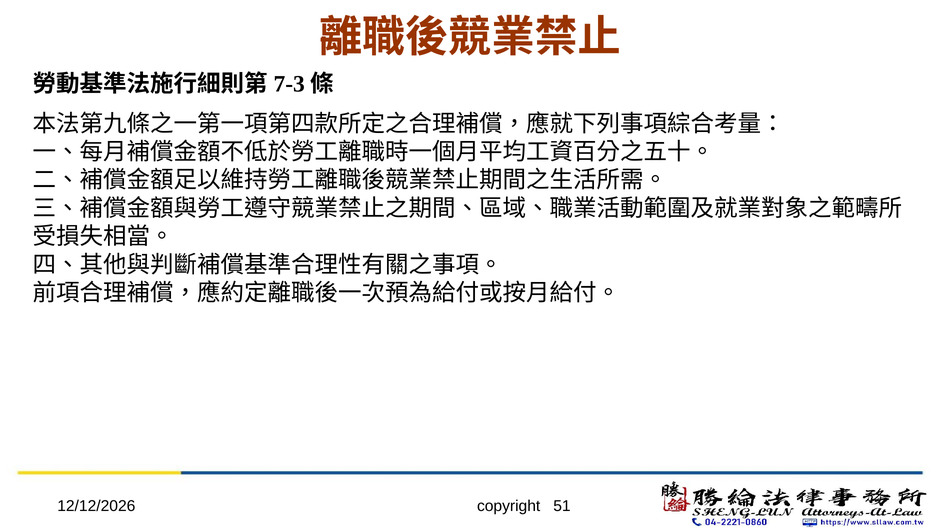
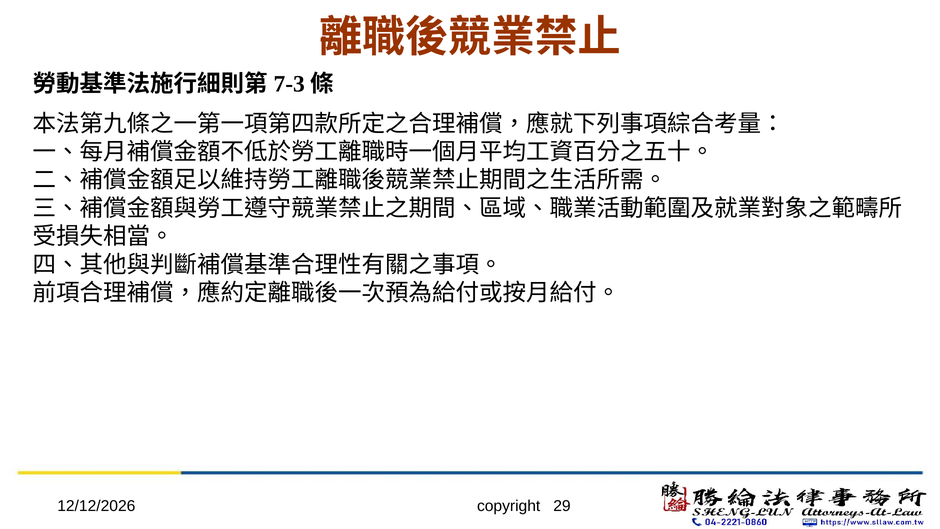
51: 51 -> 29
